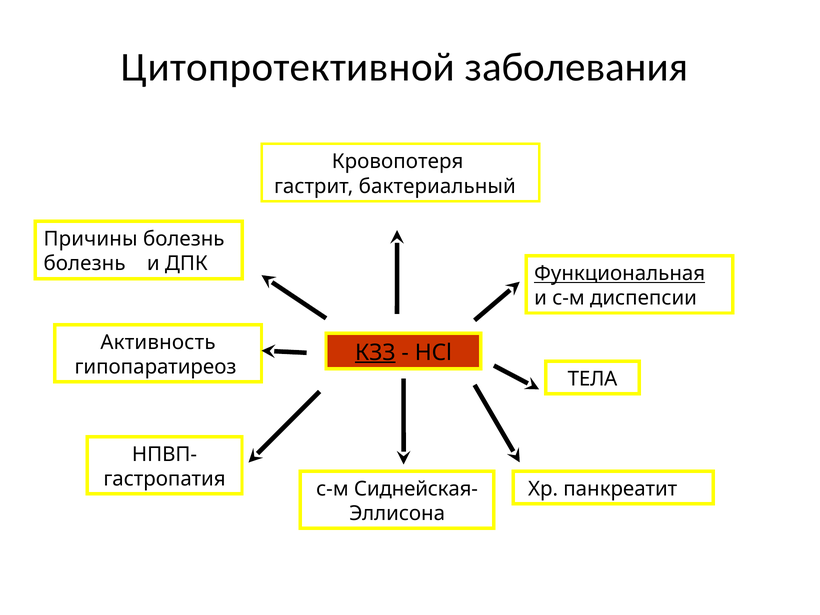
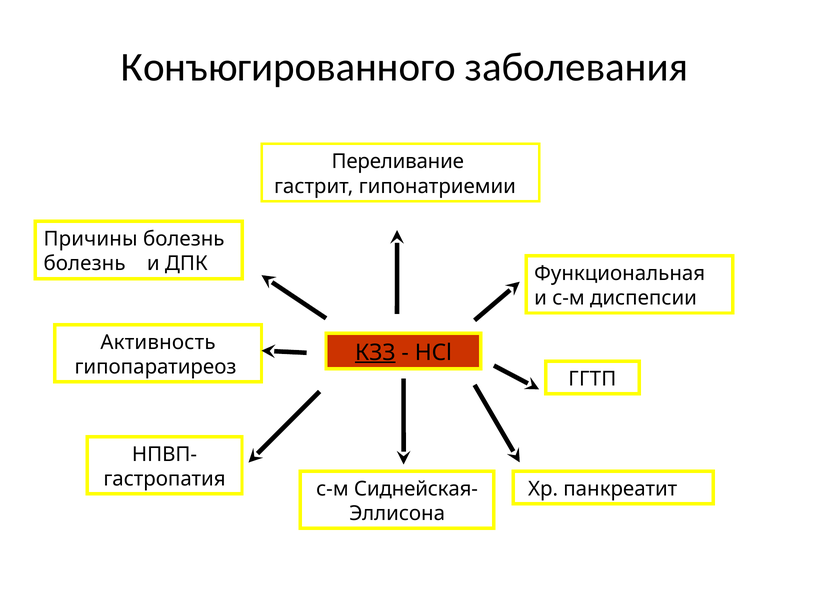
Цитопротективной: Цитопротективной -> Конъюгированного
Кровопотеря: Кровопотеря -> Переливание
бактериальный: бактериальный -> гипонатриемии
Функциональная underline: present -> none
ТЕЛА: ТЕЛА -> ГГТП
